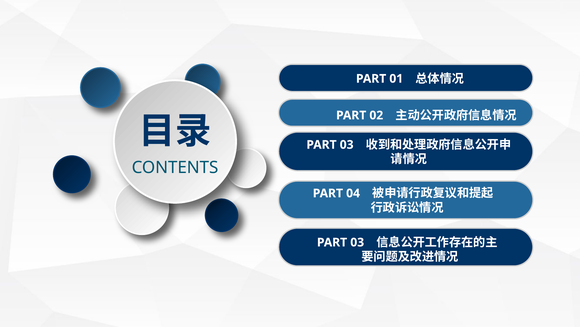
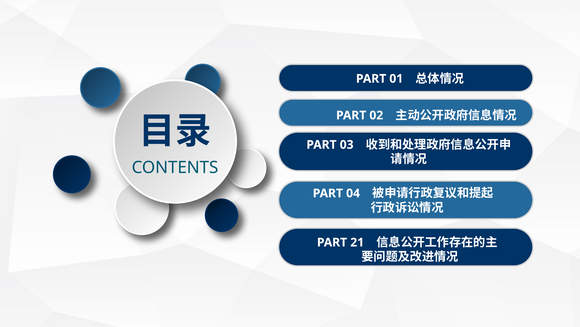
03 at (357, 242): 03 -> 21
